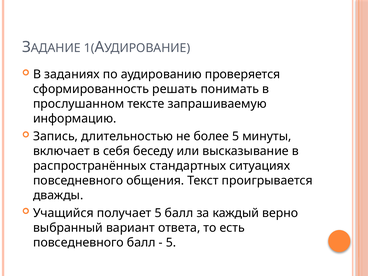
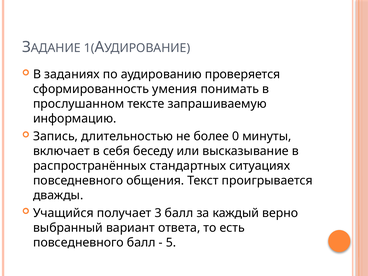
решать: решать -> умения
более 5: 5 -> 0
получает 5: 5 -> 3
